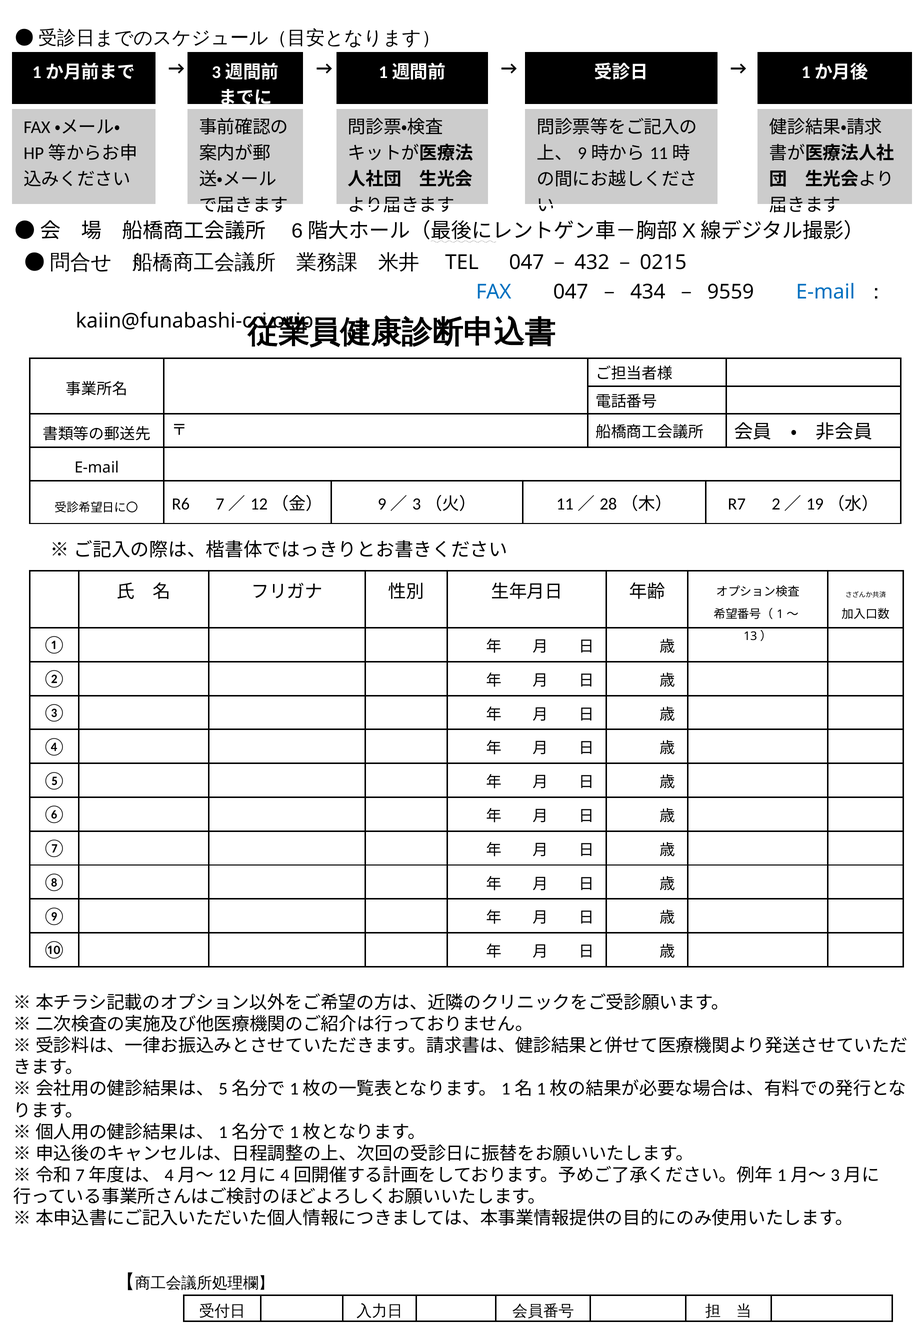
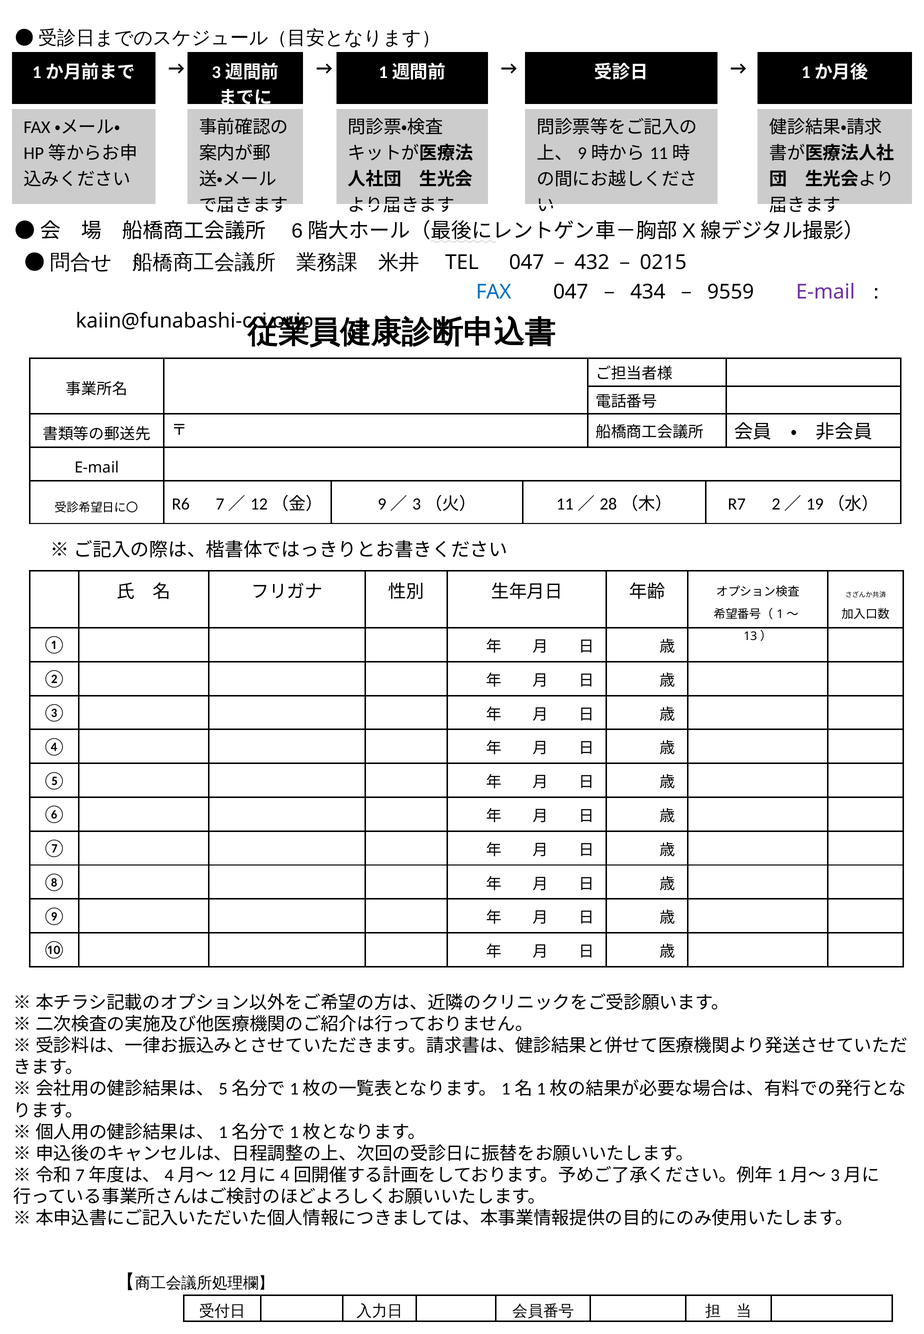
E-mail at (826, 292) colour: blue -> purple
